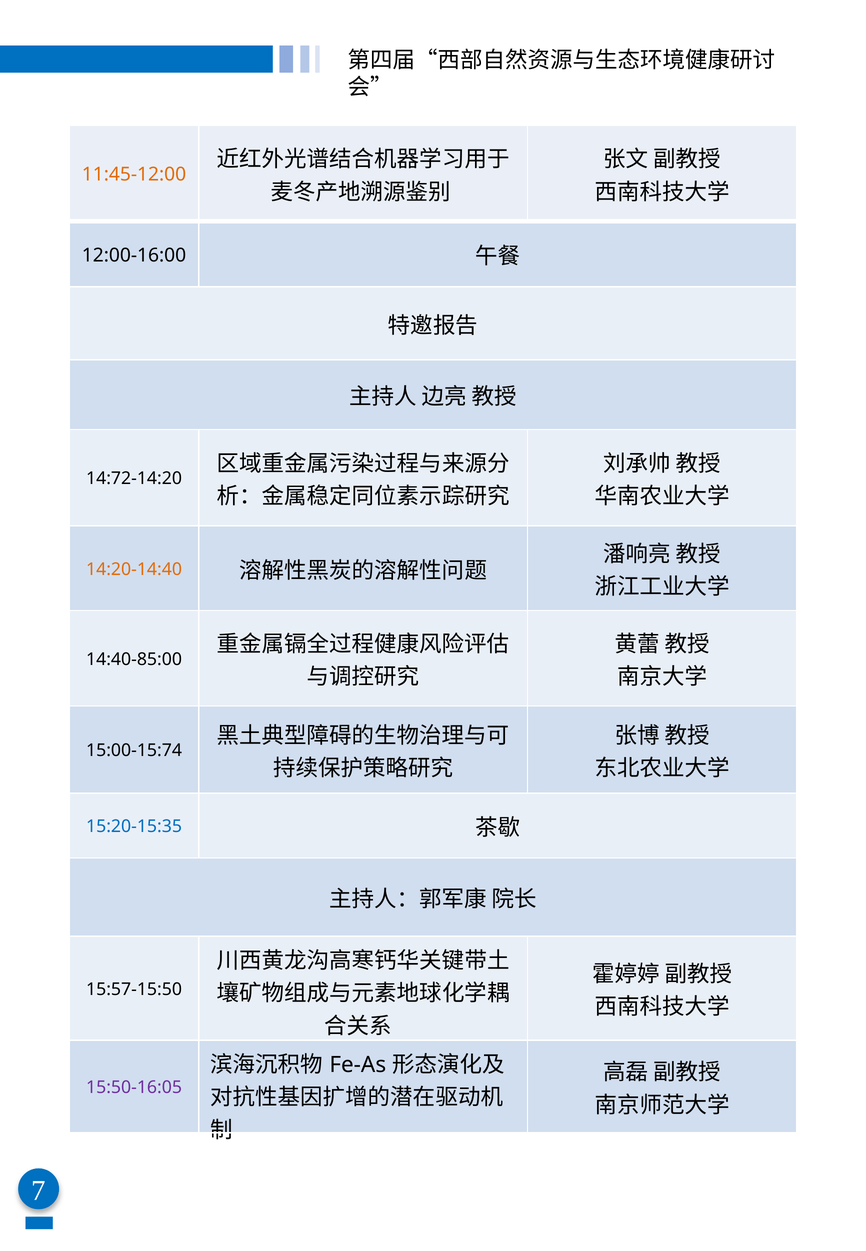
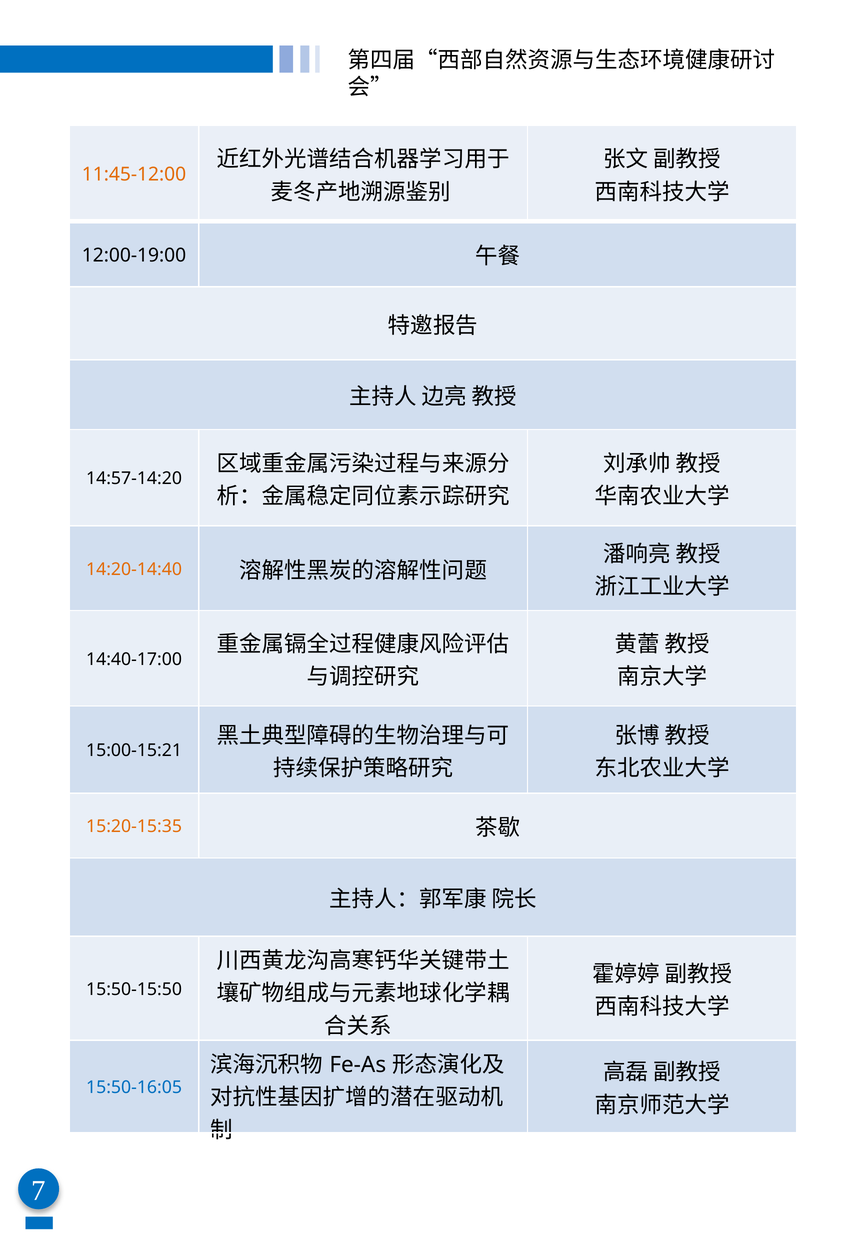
12:00-16:00: 12:00-16:00 -> 12:00-19:00
14:72-14:20: 14:72-14:20 -> 14:57-14:20
14:40-85:00: 14:40-85:00 -> 14:40-17:00
15:00-15:74: 15:00-15:74 -> 15:00-15:21
15:20-15:35 colour: blue -> orange
15:57-15:50: 15:57-15:50 -> 15:50-15:50
15:50-16:05 colour: purple -> blue
